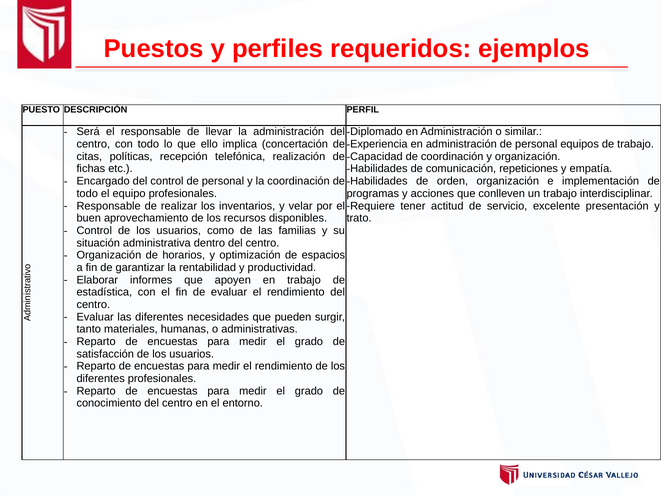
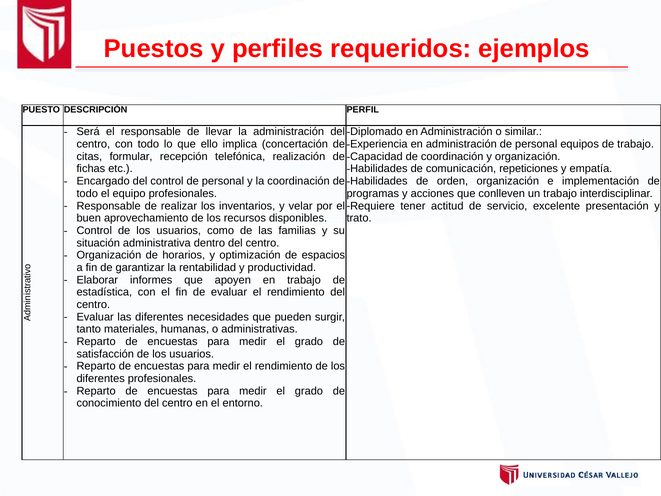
políticas: políticas -> formular
